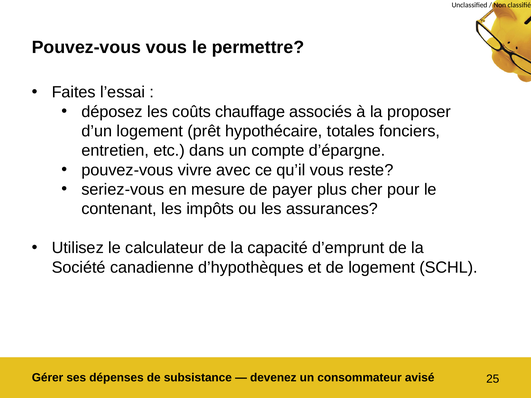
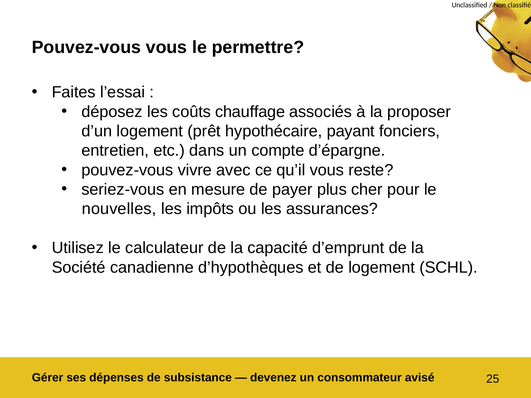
totales: totales -> payant
contenant: contenant -> nouvelles
